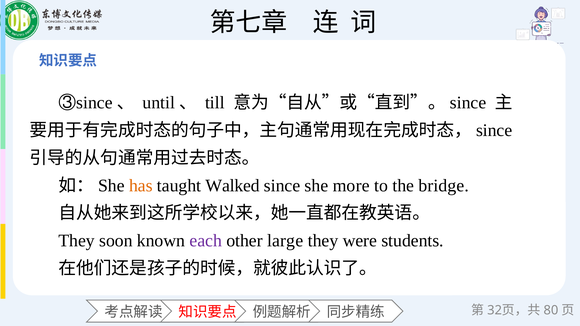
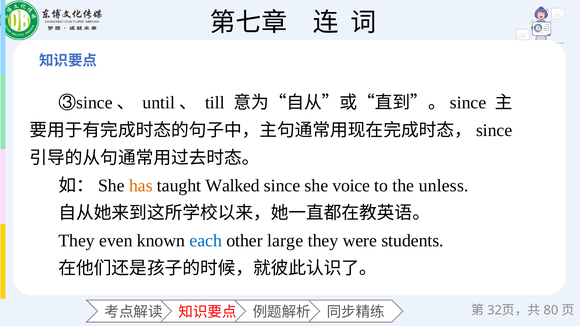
more: more -> voice
bridge: bridge -> unless
soon: soon -> even
each colour: purple -> blue
